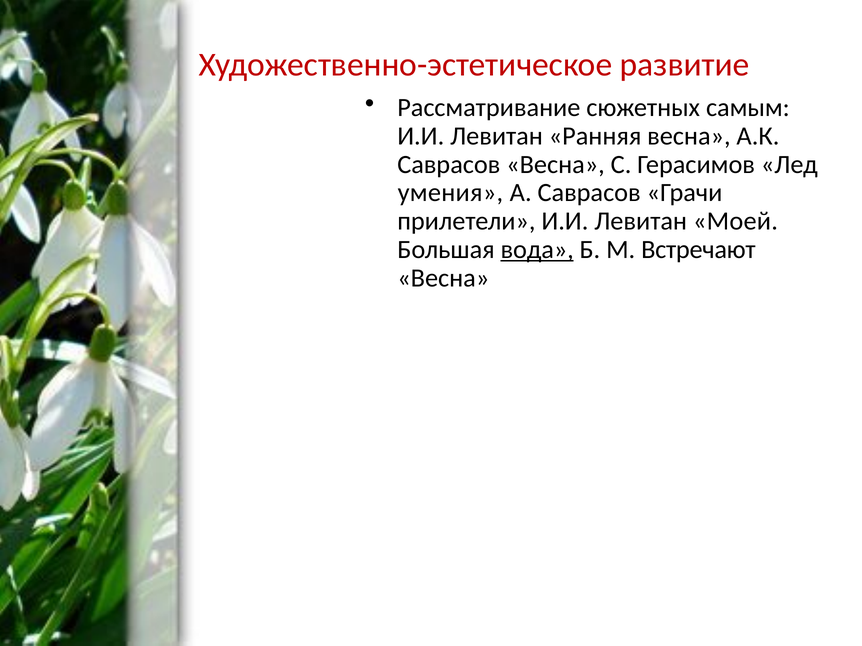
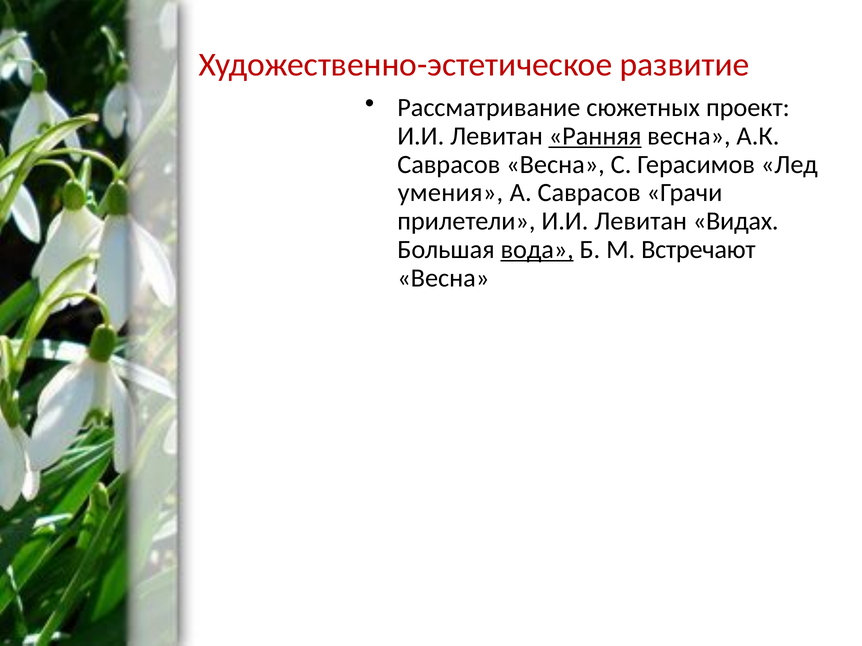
самым: самым -> проект
Ранняя underline: none -> present
Моей: Моей -> Видах
